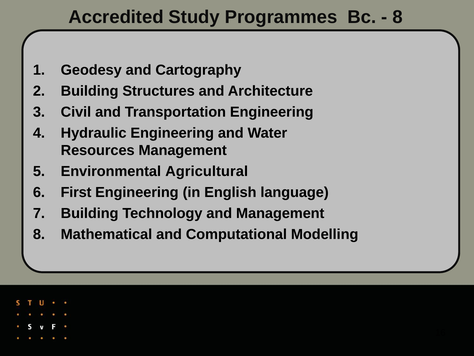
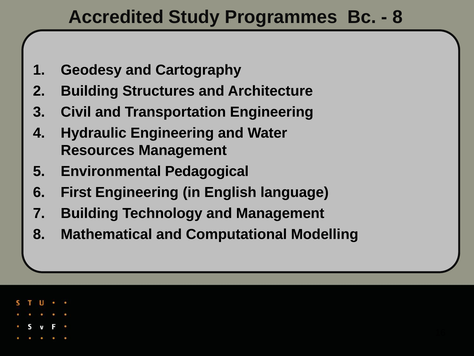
Agricultural: Agricultural -> Pedagogical
